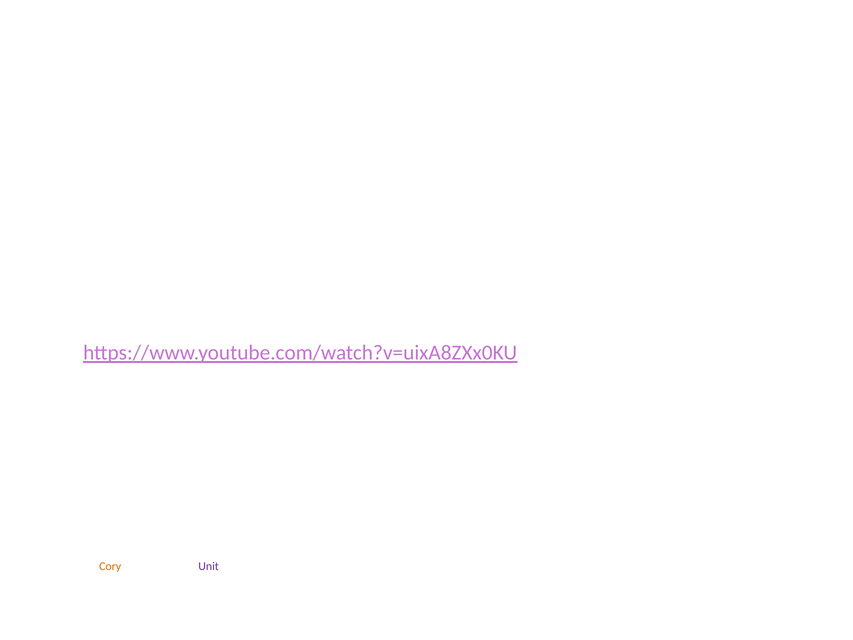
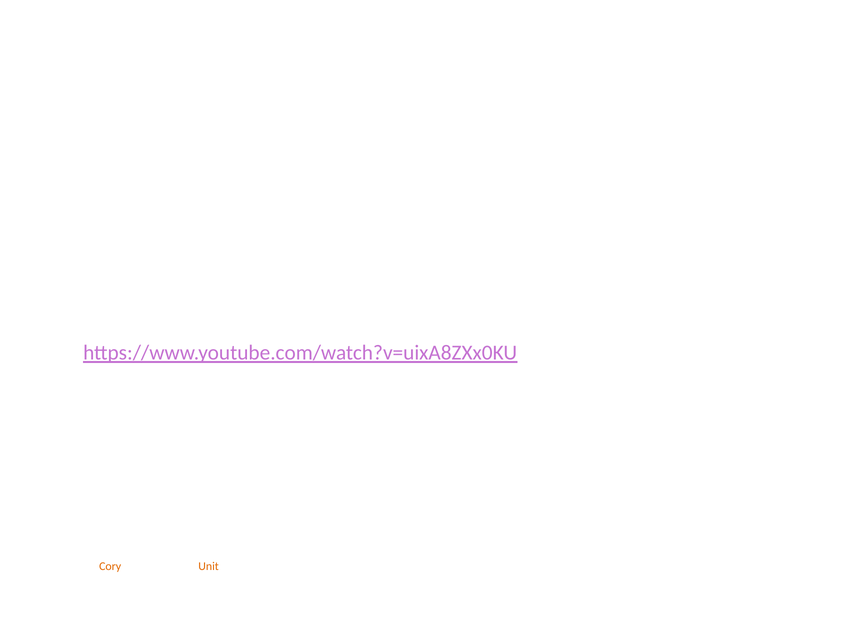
Unit colour: purple -> orange
